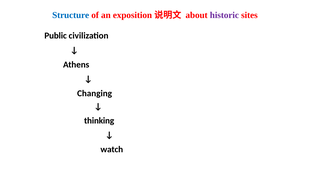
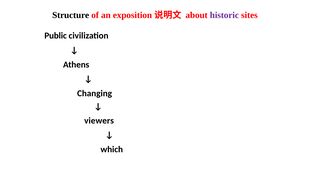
Structure colour: blue -> black
thinking: thinking -> viewers
watch: watch -> which
